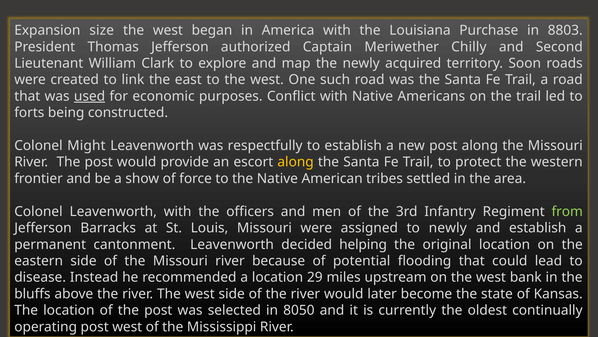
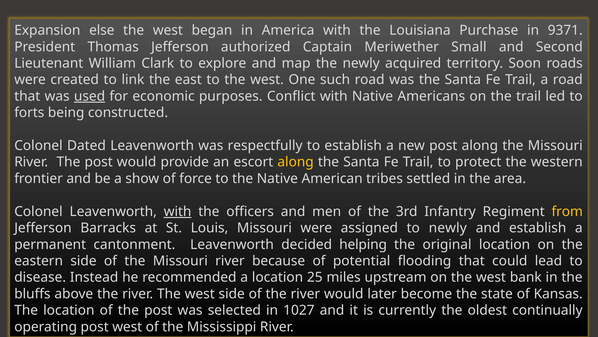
size: size -> else
8803: 8803 -> 9371
Chilly: Chilly -> Small
Might: Might -> Dated
with at (178, 211) underline: none -> present
from colour: light green -> yellow
29: 29 -> 25
8050: 8050 -> 1027
